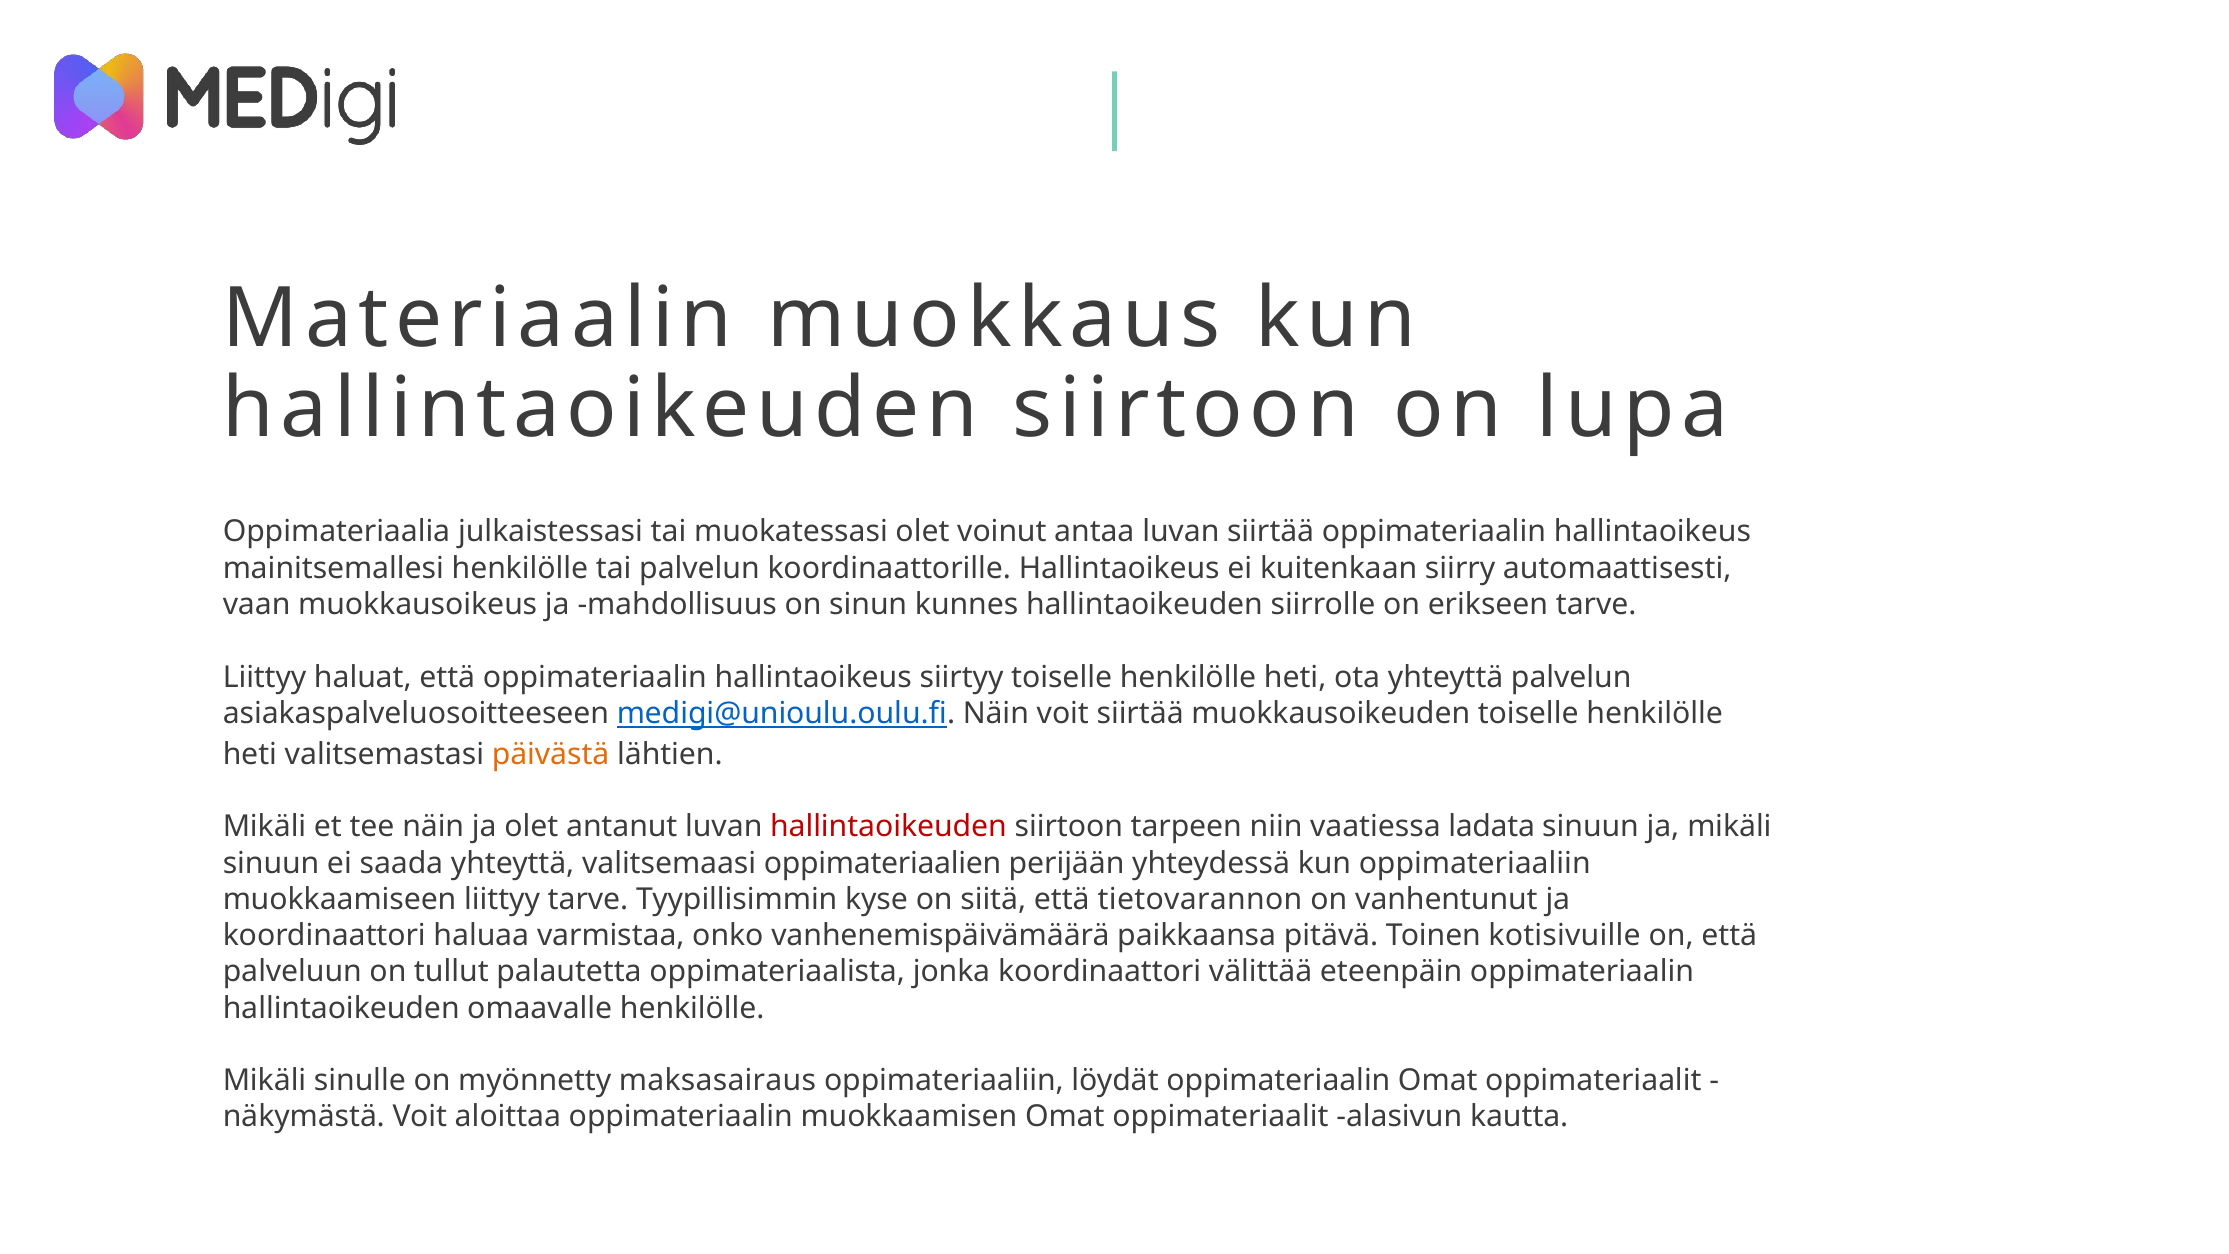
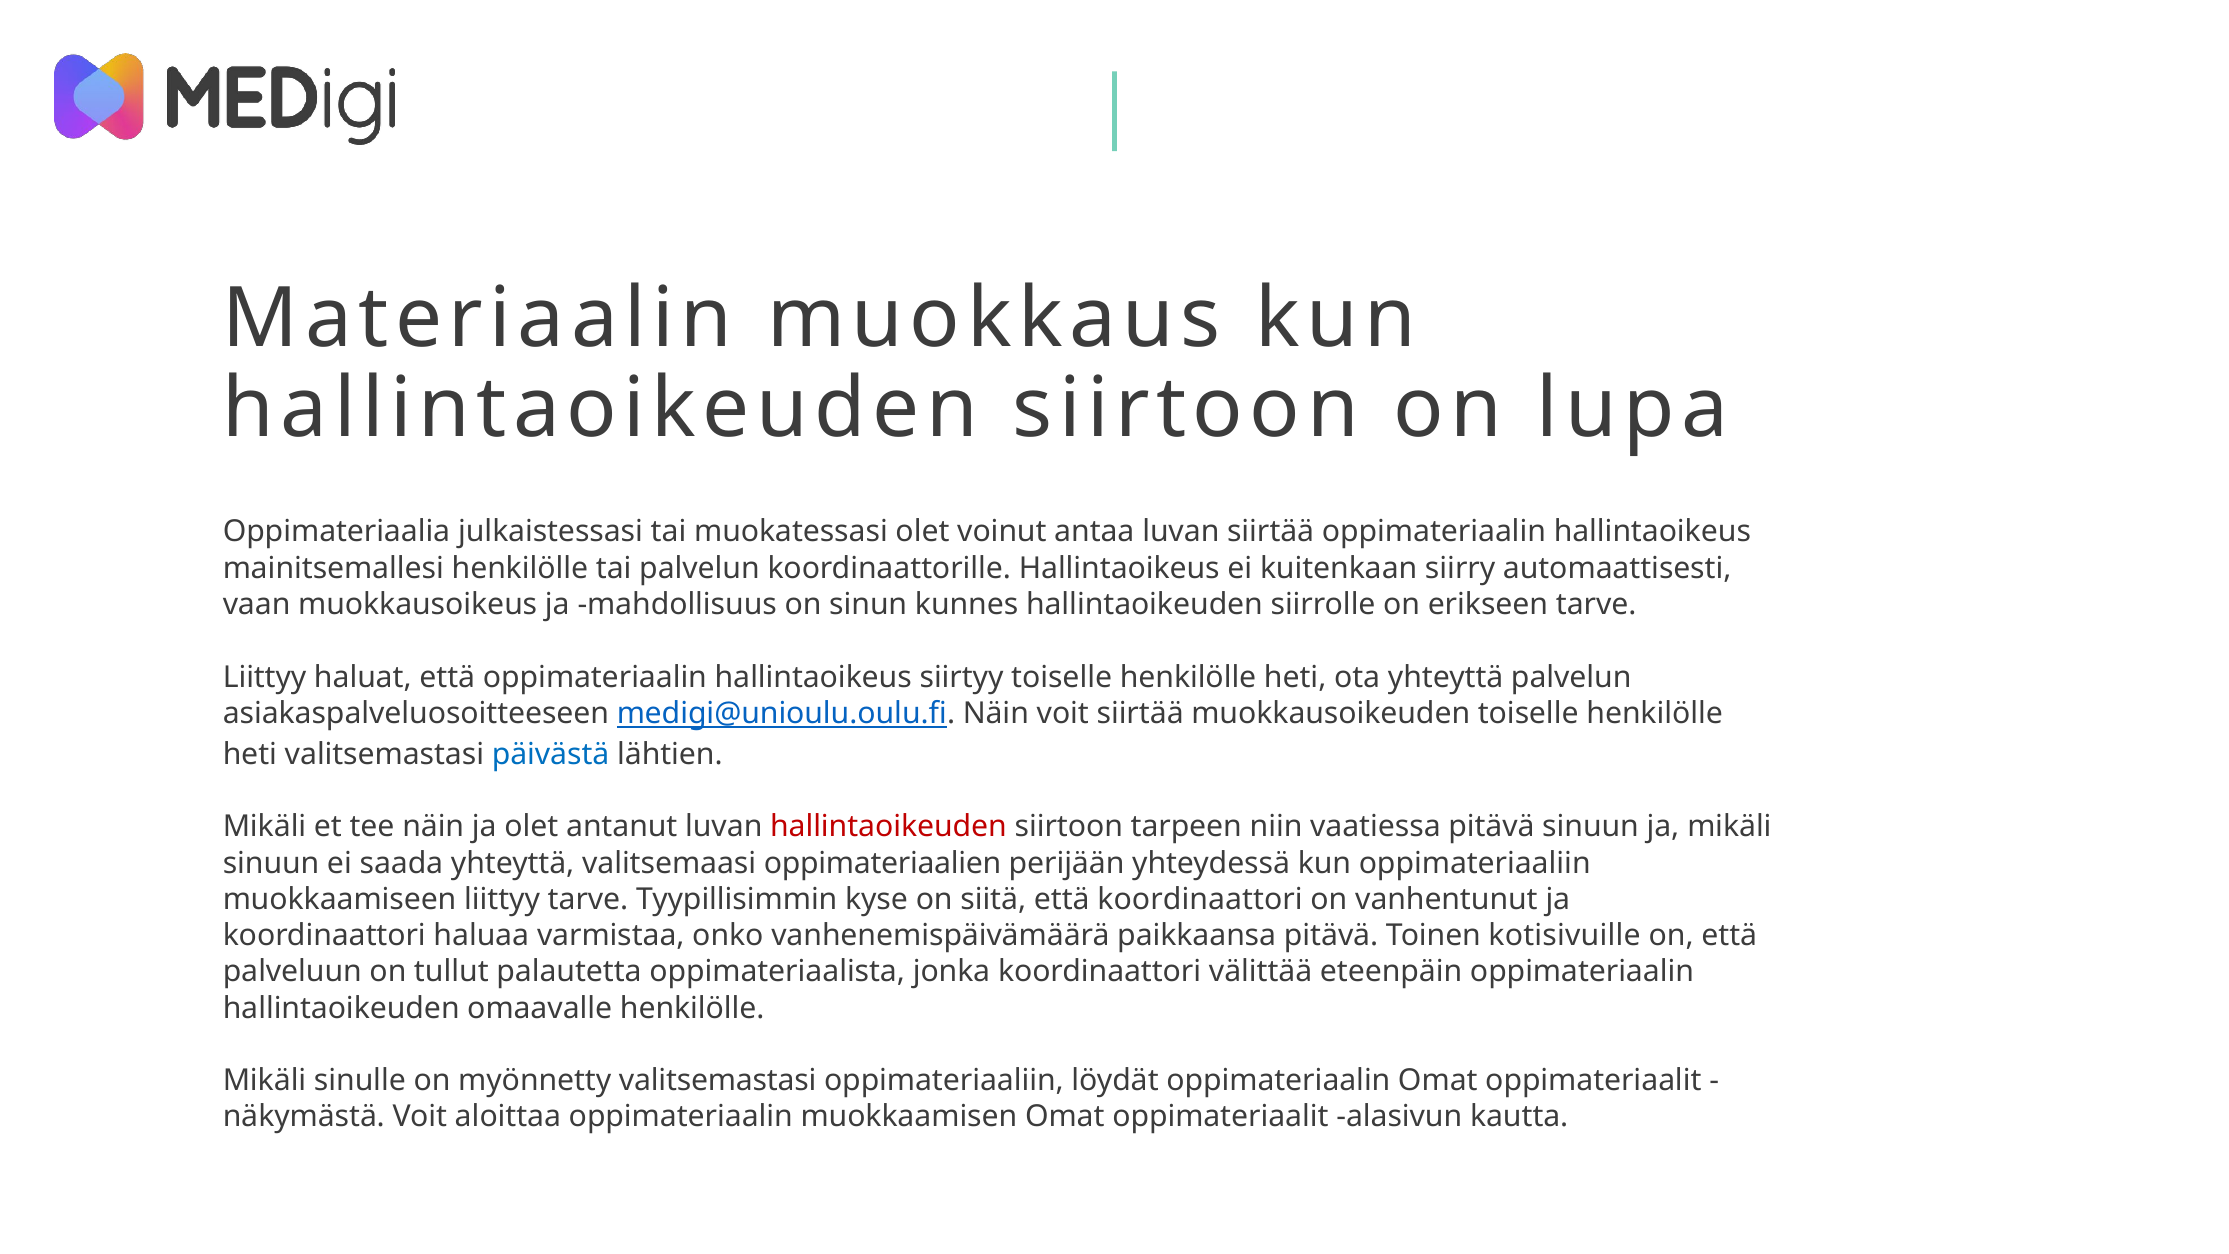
päivästä colour: orange -> blue
vaatiessa ladata: ladata -> pitävä
että tietovarannon: tietovarannon -> koordinaattori
myönnetty maksasairaus: maksasairaus -> valitsemastasi
